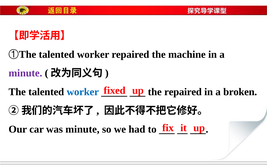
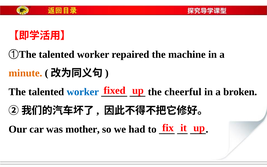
minute at (25, 73) colour: purple -> orange
the repaired: repaired -> cheerful
was minute: minute -> mother
